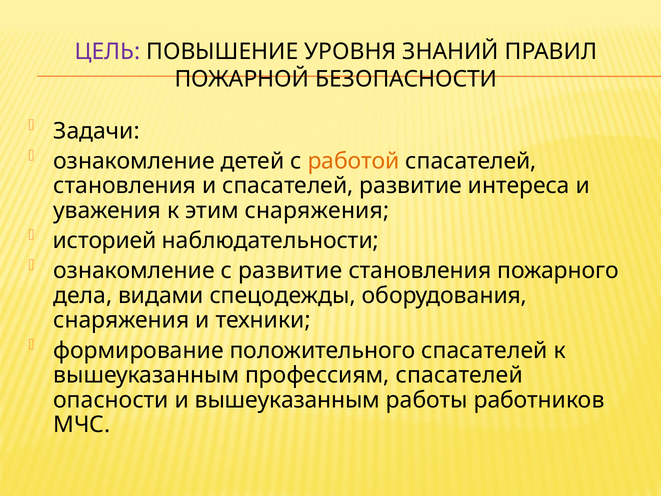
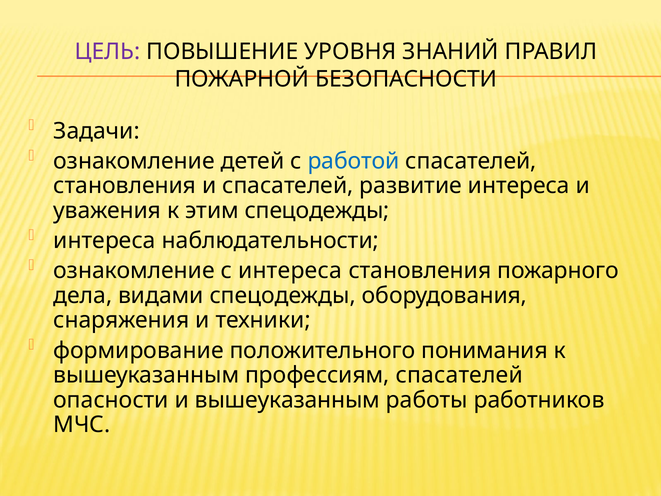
работой colour: orange -> blue
этим снаряжения: снаряжения -> спецодежды
историей at (105, 241): историей -> интереса
с развитие: развитие -> интереса
положительного спасателей: спасателей -> понимания
